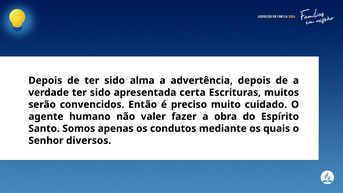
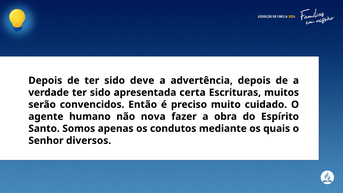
alma: alma -> deve
valer: valer -> nova
